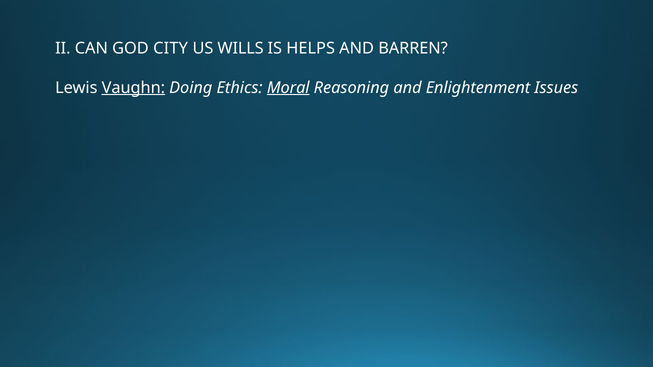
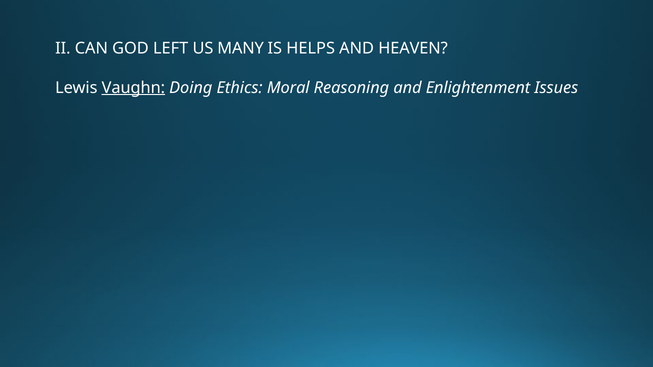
CITY: CITY -> LEFT
WILLS: WILLS -> MANY
BARREN: BARREN -> HEAVEN
Moral underline: present -> none
